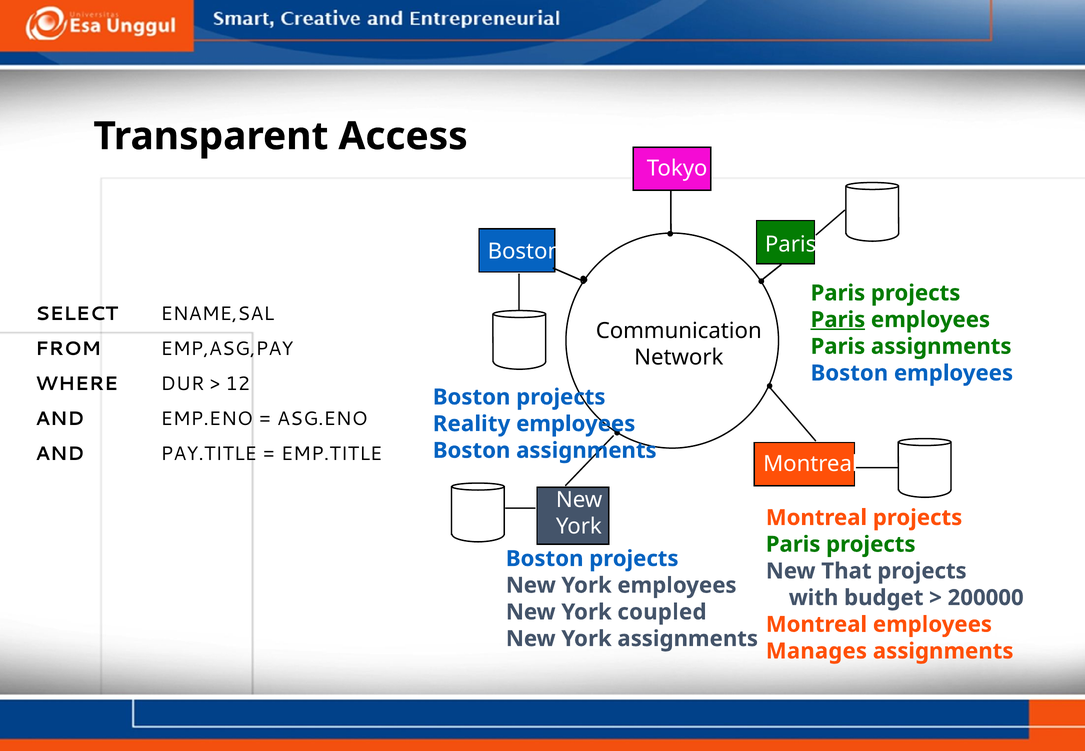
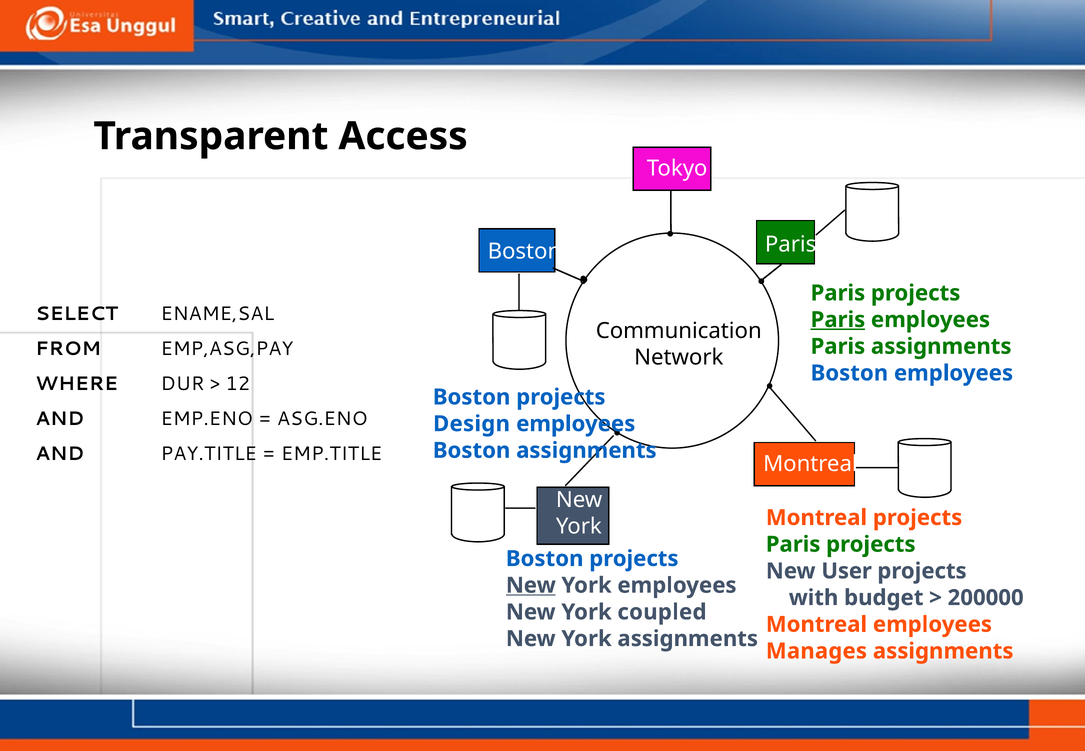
Reality: Reality -> Design
That: That -> User
New at (531, 585) underline: none -> present
